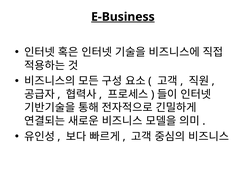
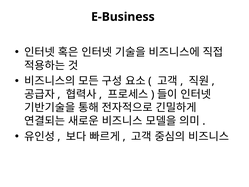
E-Business underline: present -> none
